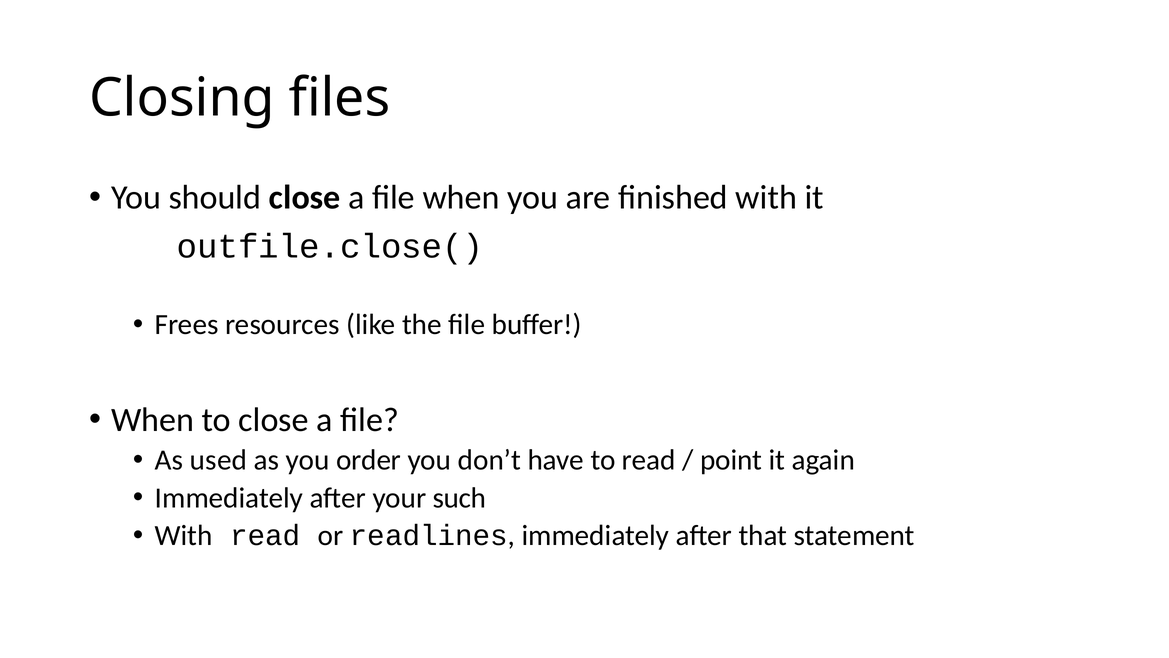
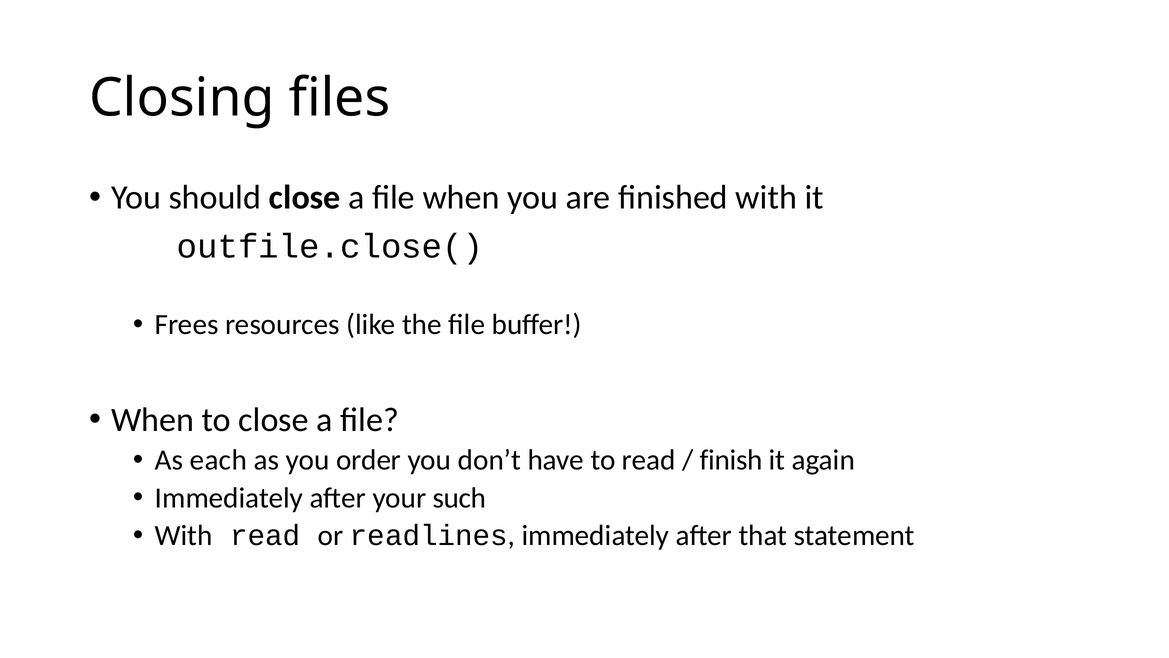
used: used -> each
point: point -> finish
